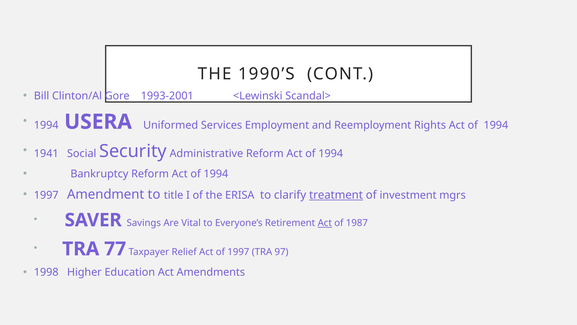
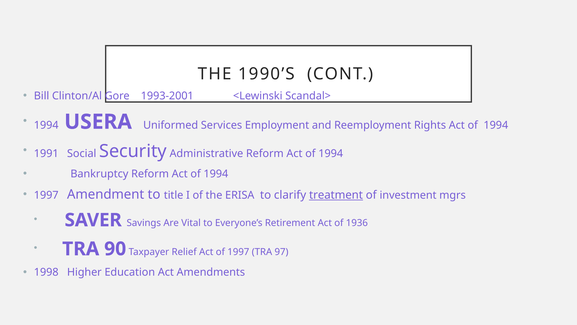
1941: 1941 -> 1991
Act at (325, 223) underline: present -> none
1987: 1987 -> 1936
77: 77 -> 90
